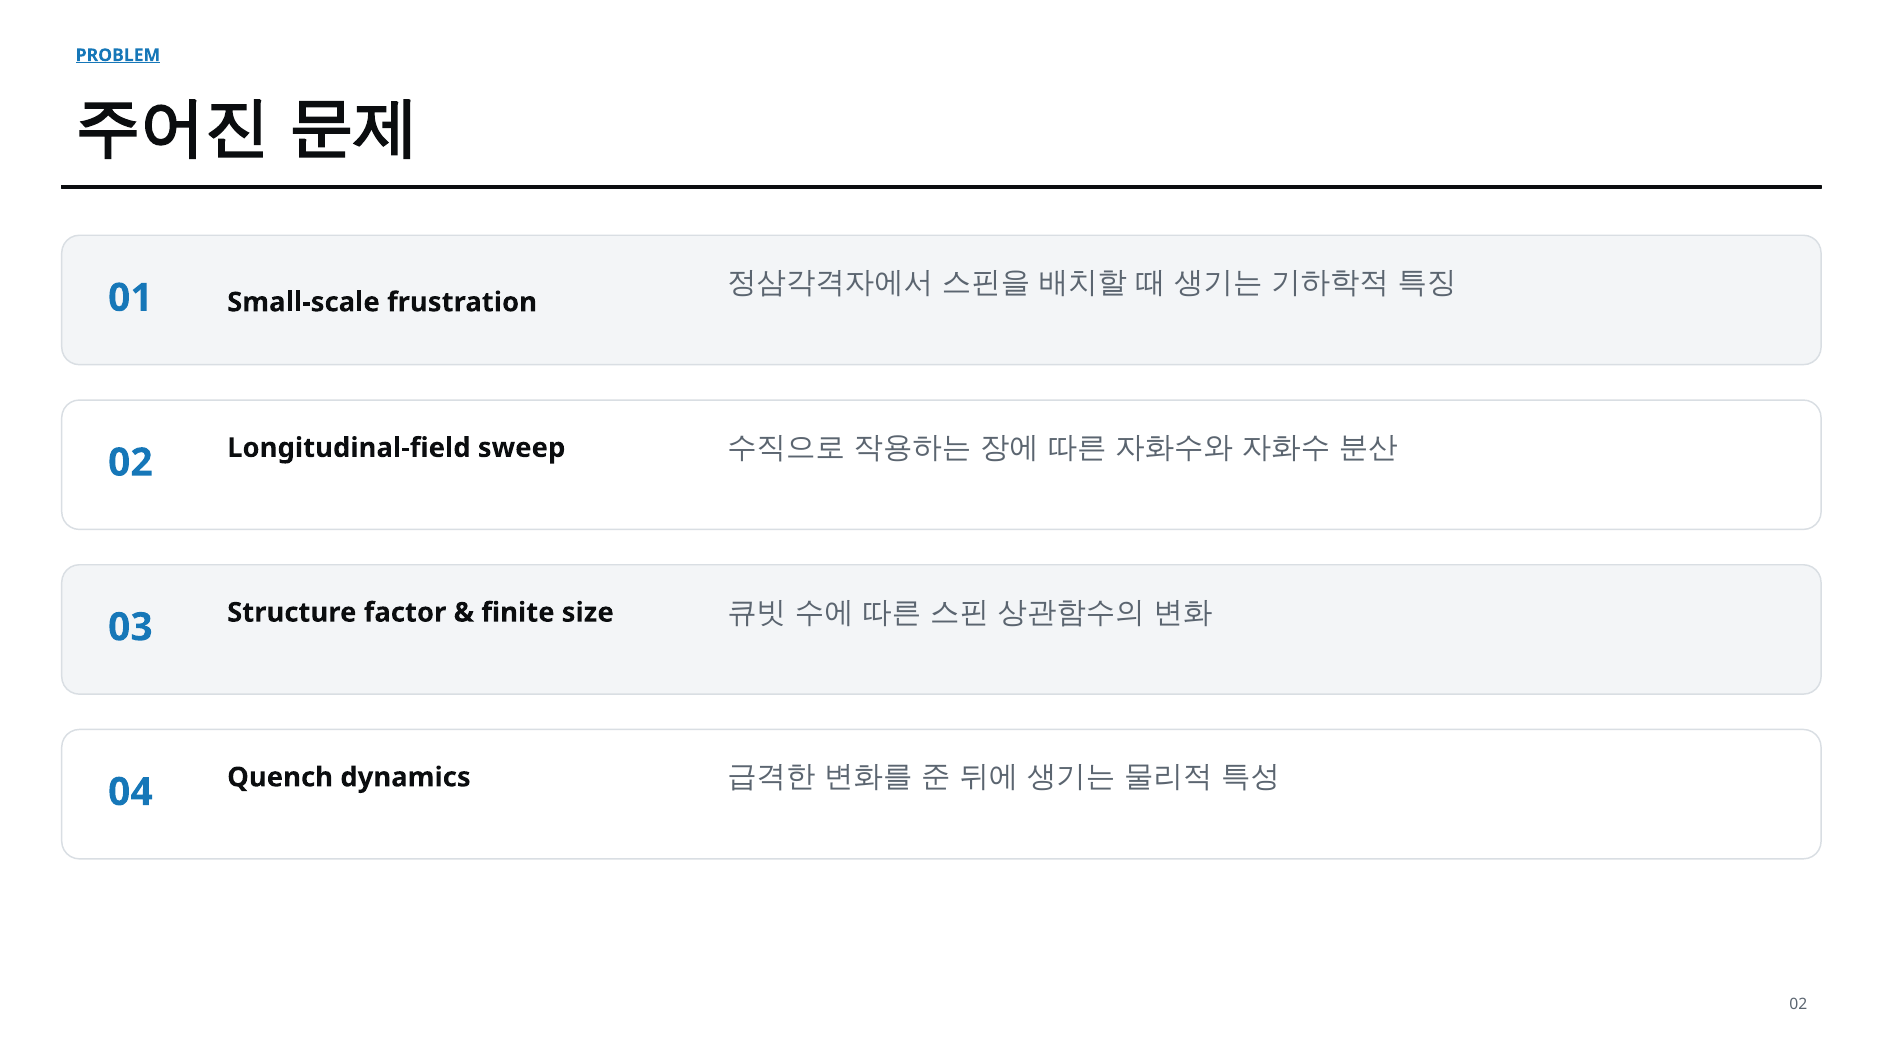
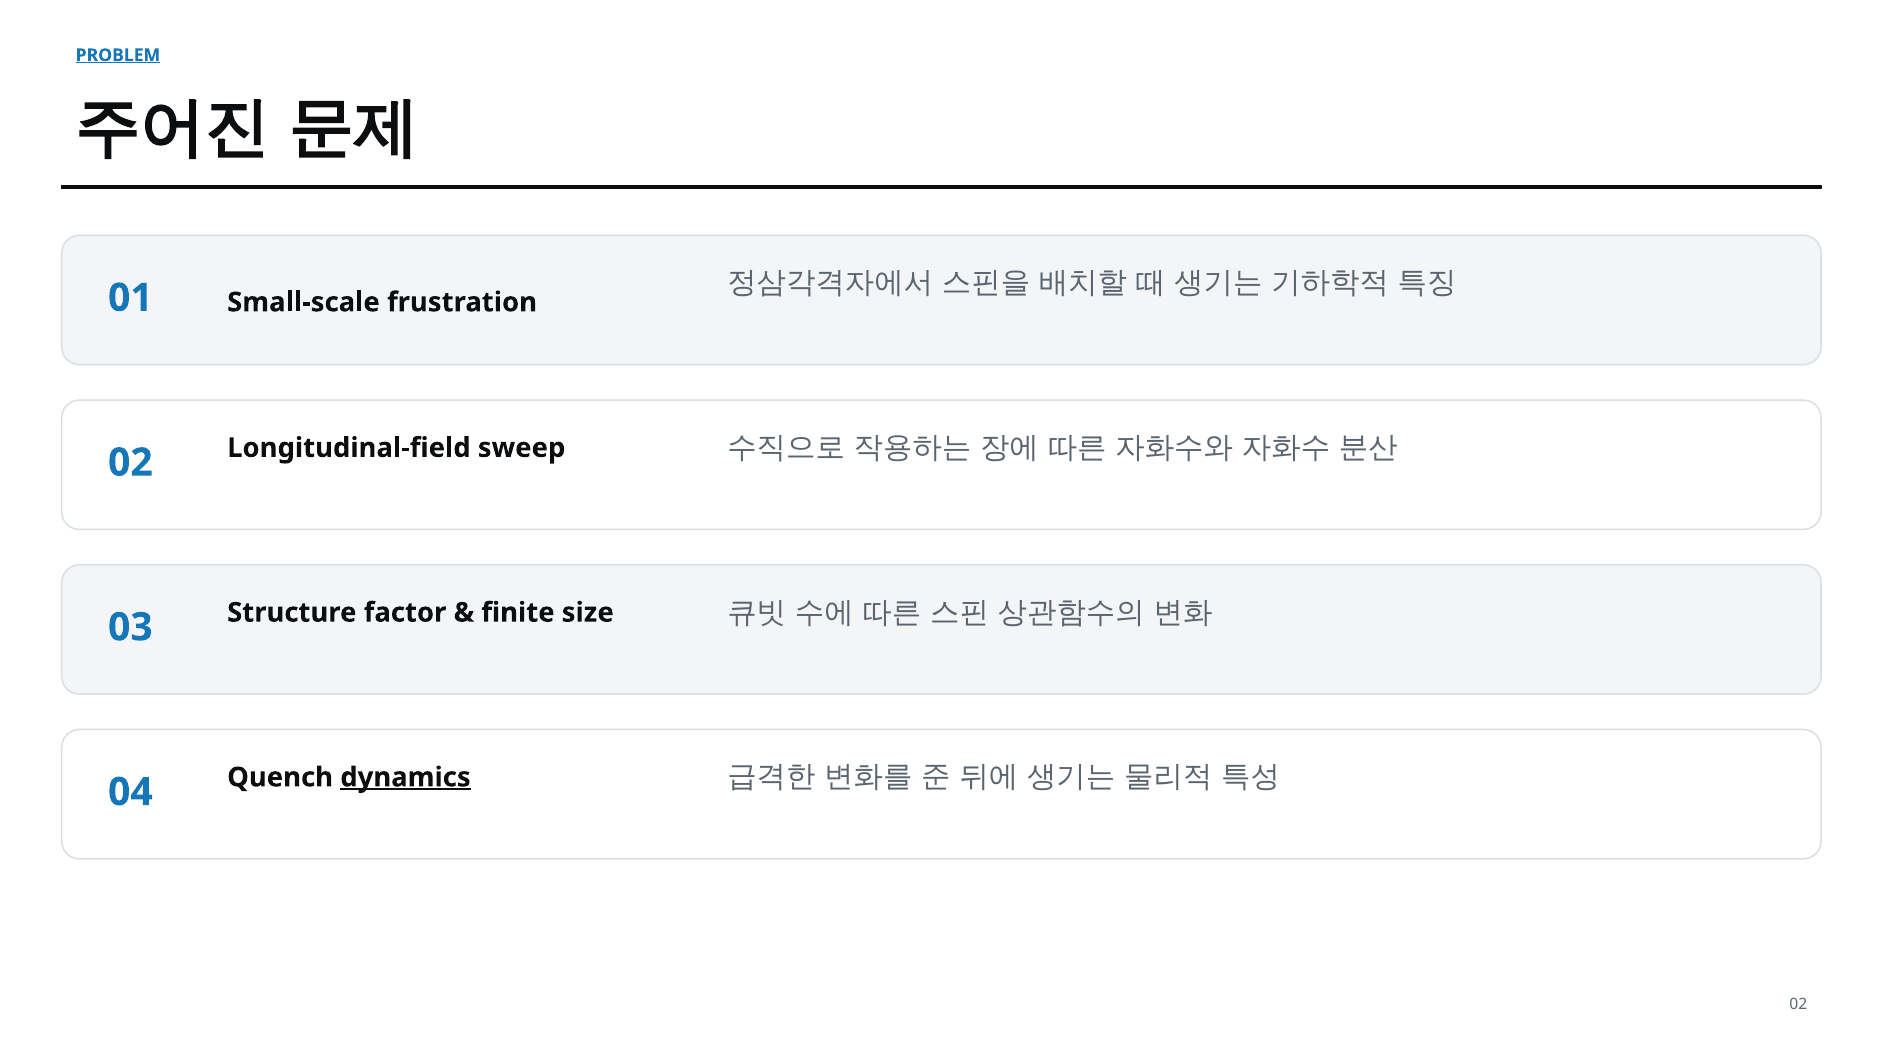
dynamics underline: none -> present
